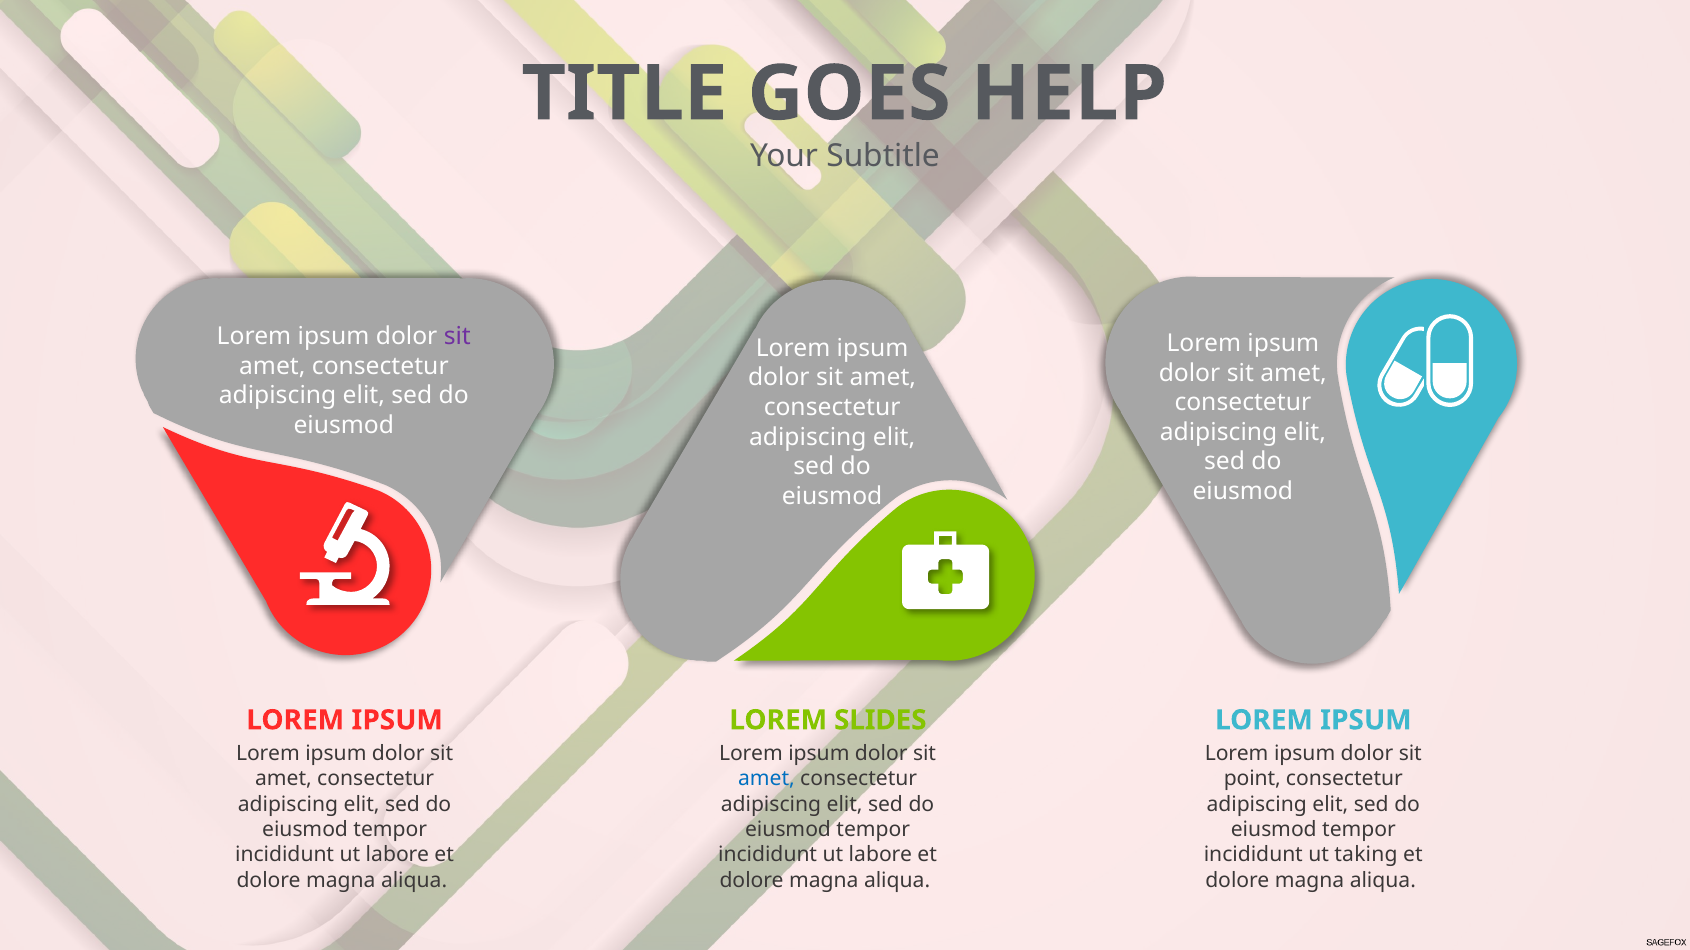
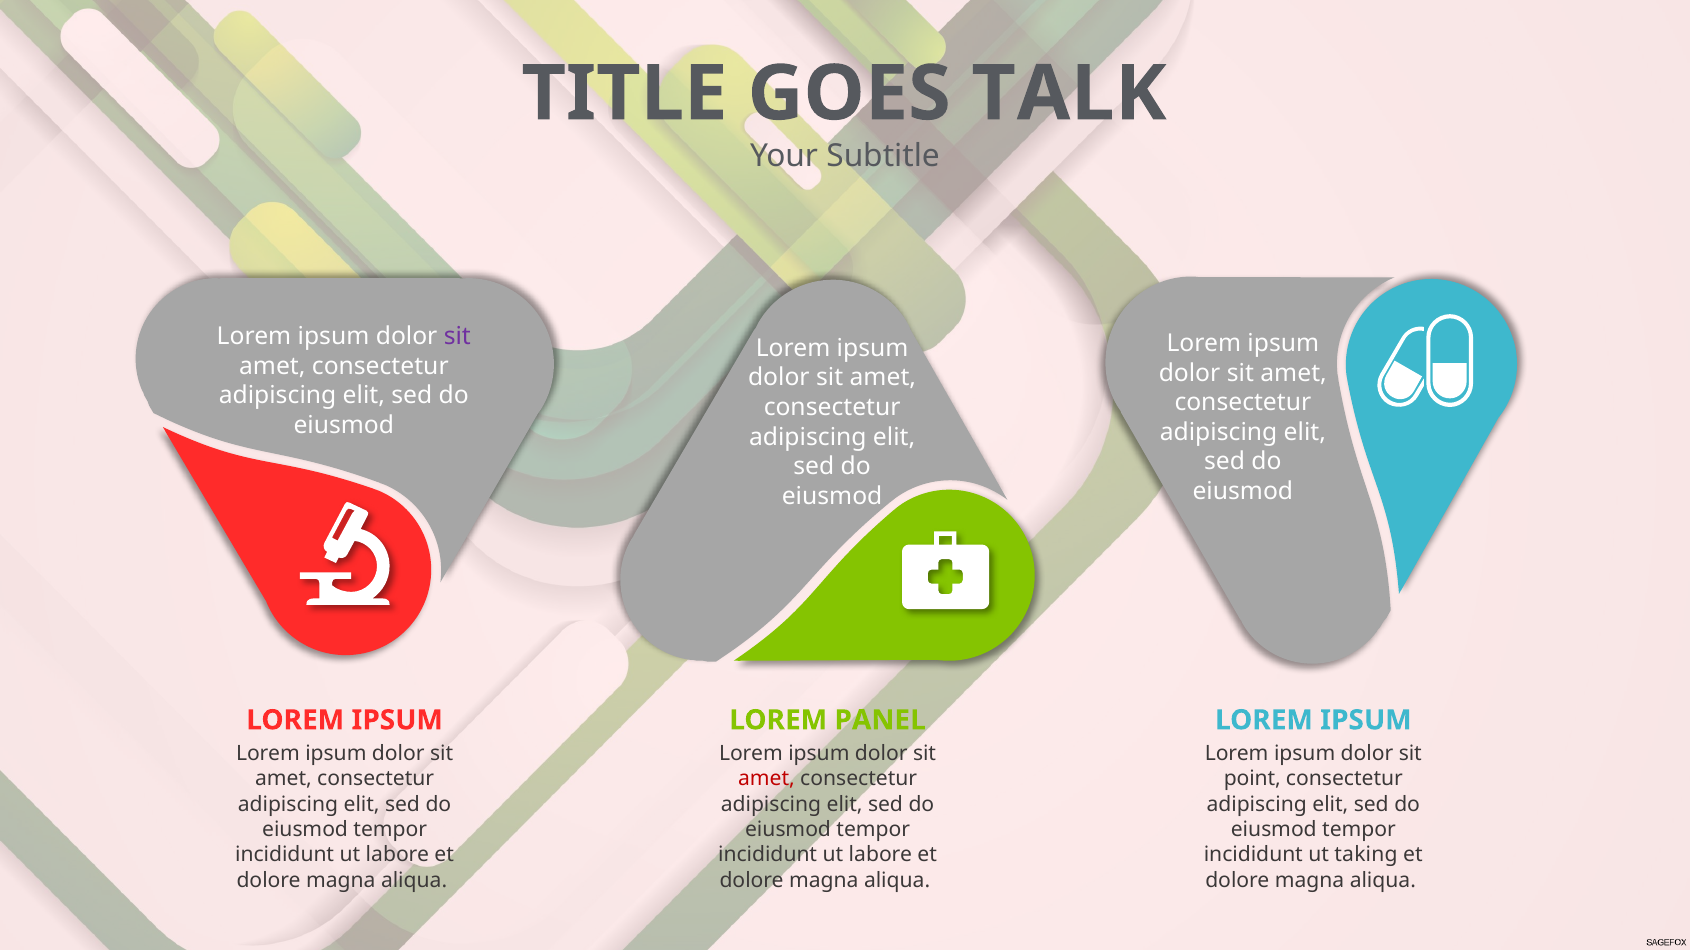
HELP: HELP -> TALK
SLIDES: SLIDES -> PANEL
amet at (766, 779) colour: blue -> red
